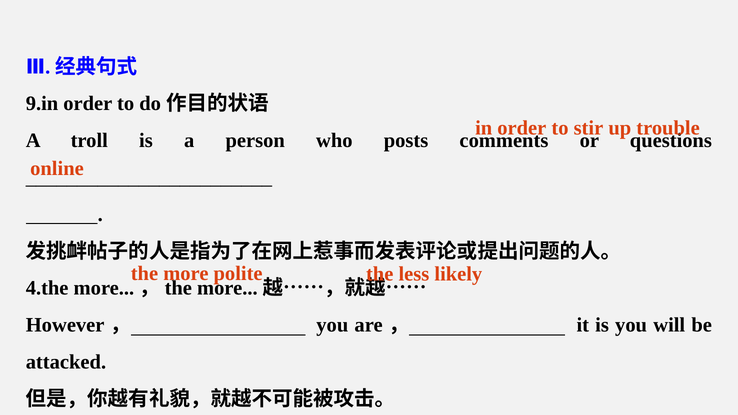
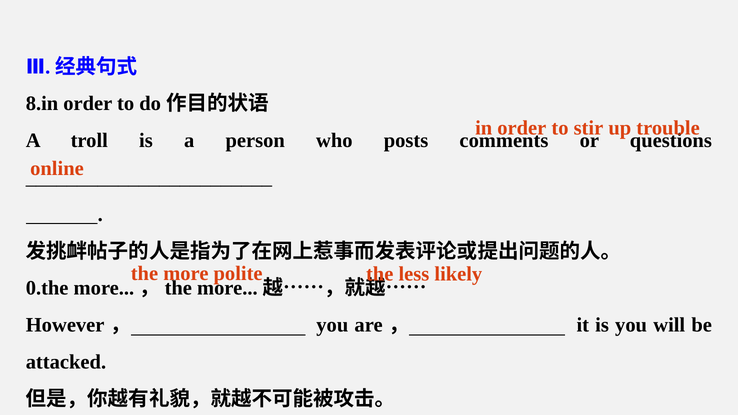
9.in: 9.in -> 8.in
4.the: 4.the -> 0.the
